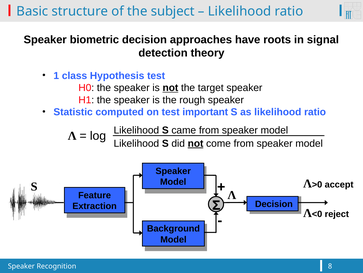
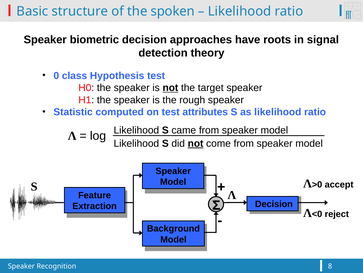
subject: subject -> spoken
1: 1 -> 0
important: important -> attributes
